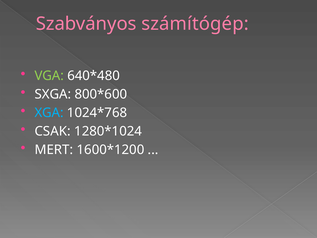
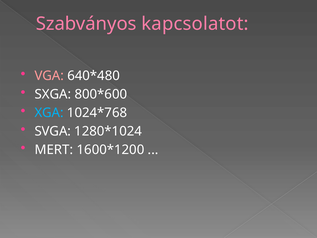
számítógép: számítógép -> kapcsolatot
VGA colour: light green -> pink
CSAK: CSAK -> SVGA
